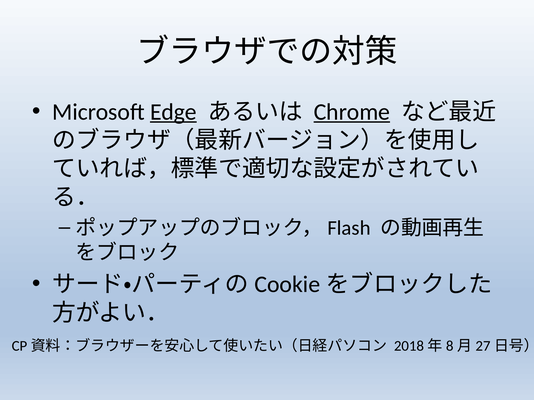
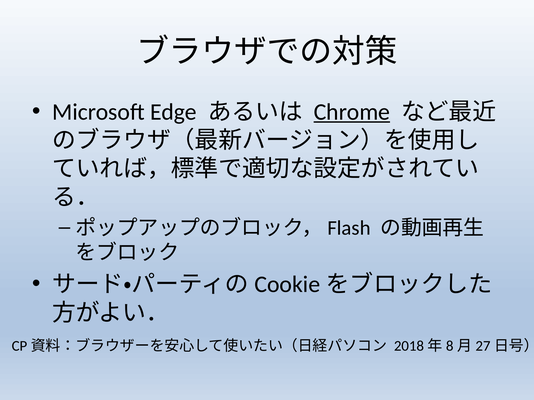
Edge underline: present -> none
